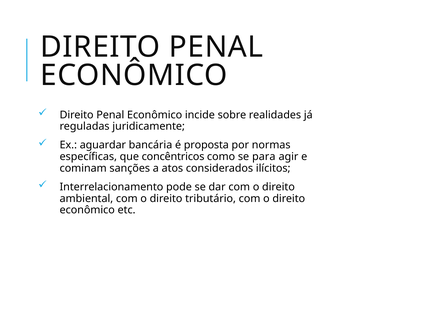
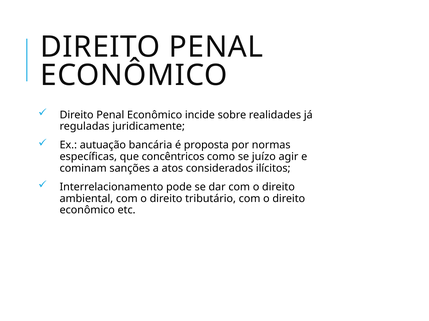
aguardar: aguardar -> autuação
para: para -> juízo
